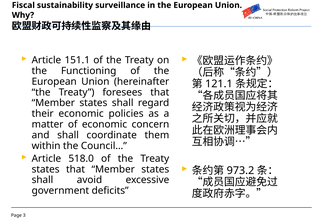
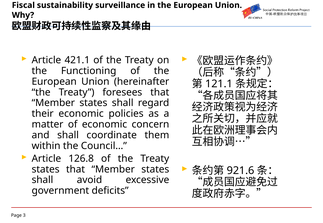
151.1: 151.1 -> 421.1
518.0: 518.0 -> 126.8
973.2: 973.2 -> 921.6
